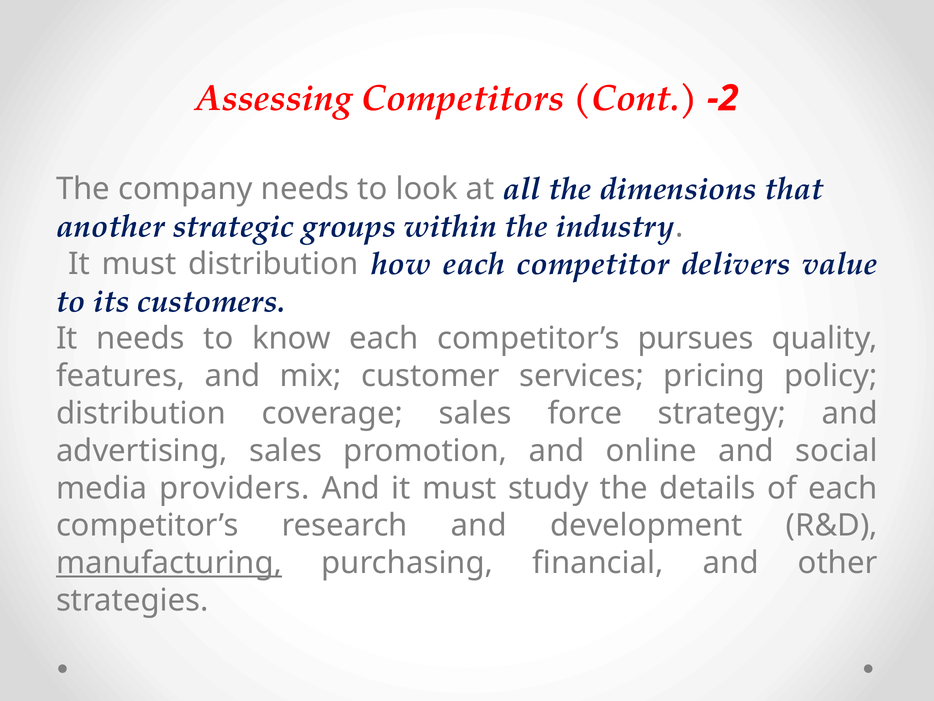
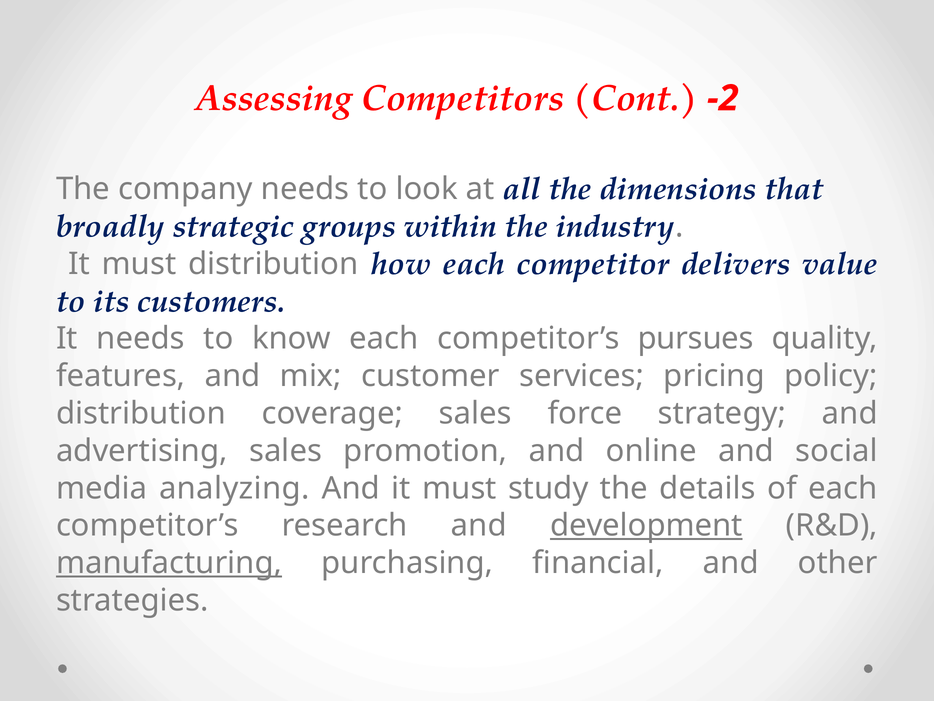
another: another -> broadly
providers: providers -> analyzing
development underline: none -> present
